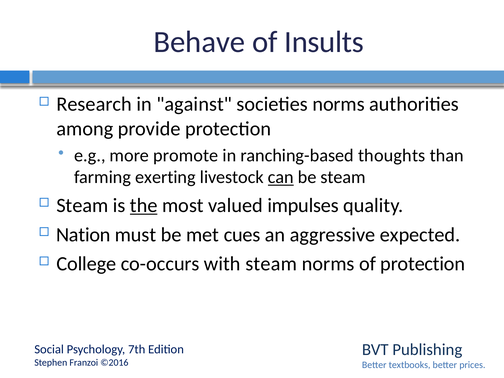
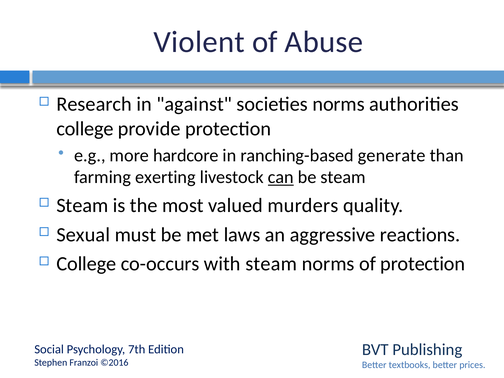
Behave: Behave -> Violent
Insults: Insults -> Abuse
among at (85, 129): among -> college
promote: promote -> hardcore
thoughts: thoughts -> generate
the underline: present -> none
impulses: impulses -> murders
Nation: Nation -> Sexual
cues: cues -> laws
expected: expected -> reactions
